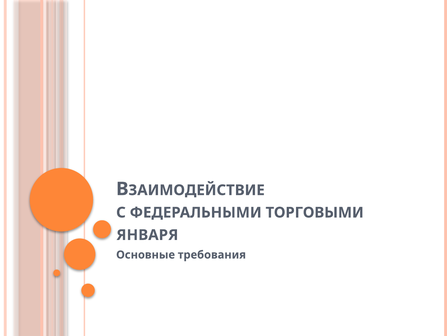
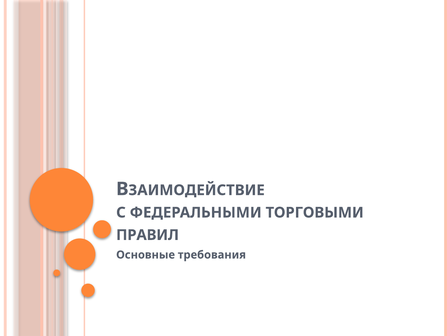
ЯНВАРЯ: ЯНВАРЯ -> ПРАВИЛ
